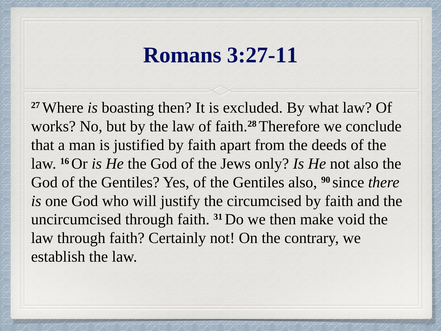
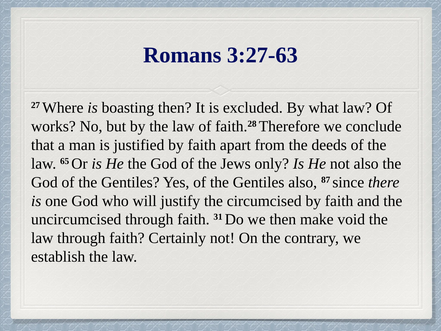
3:27-11: 3:27-11 -> 3:27-63
16: 16 -> 65
90: 90 -> 87
